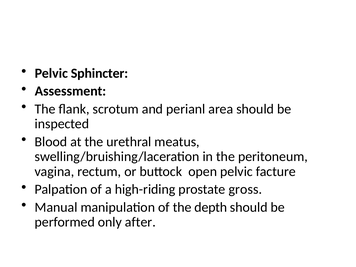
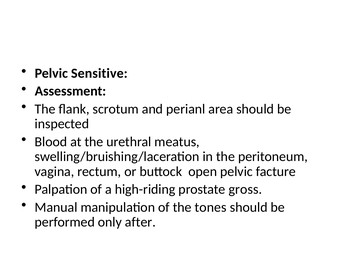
Sphincter: Sphincter -> Sensitive
depth: depth -> tones
